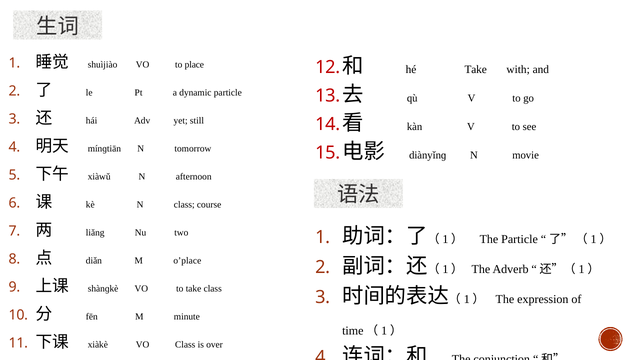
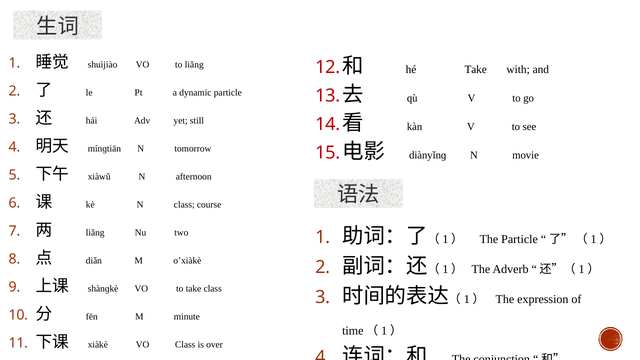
place at (194, 65): place -> liăng
o’place: o’place -> o’xiàkè
